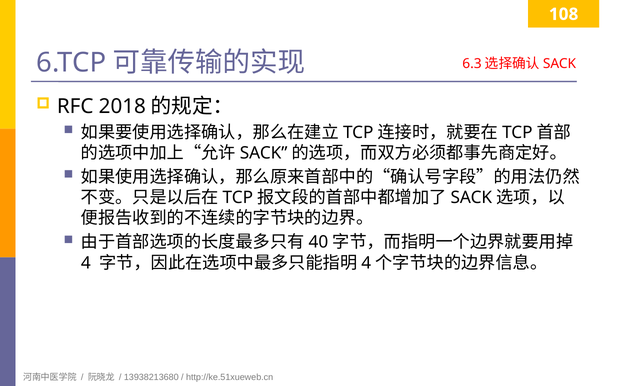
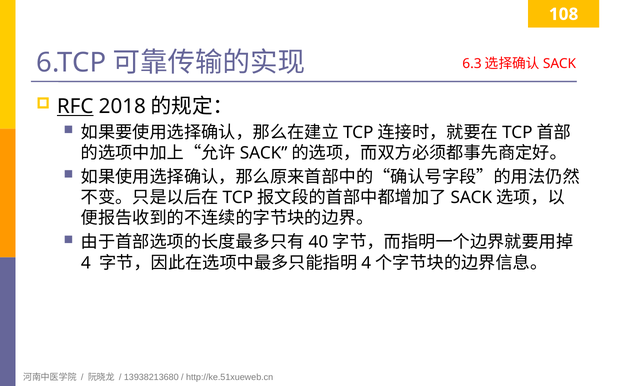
RFC underline: none -> present
